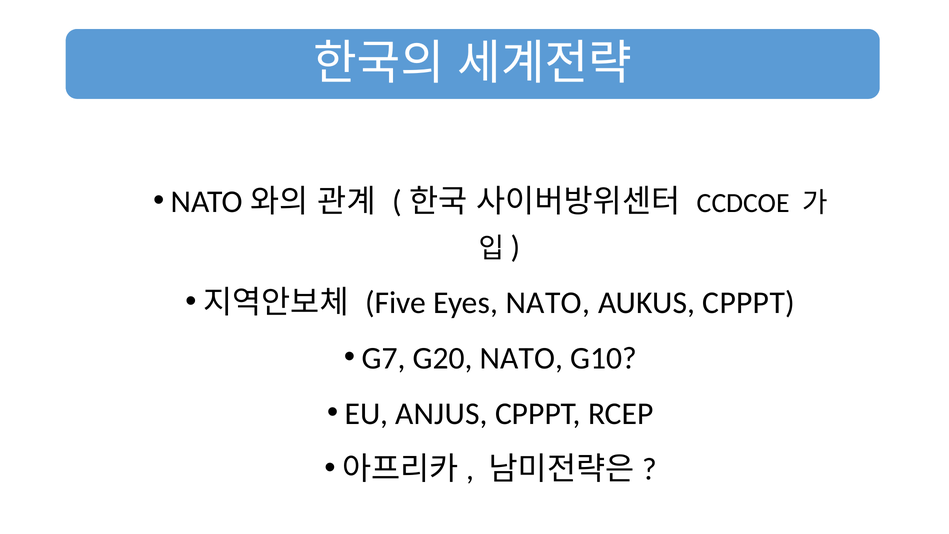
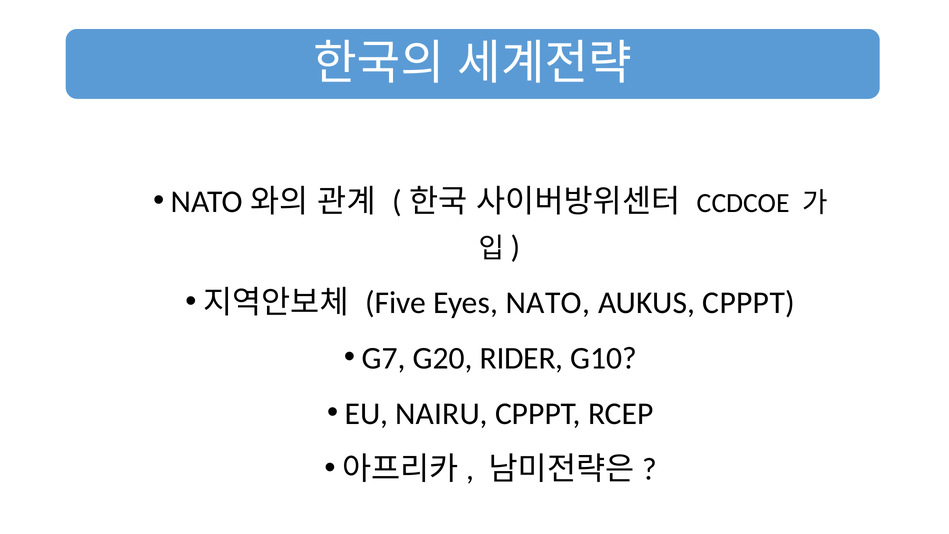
G20 NATO: NATO -> RIDER
ANJUS: ANJUS -> NAIRU
